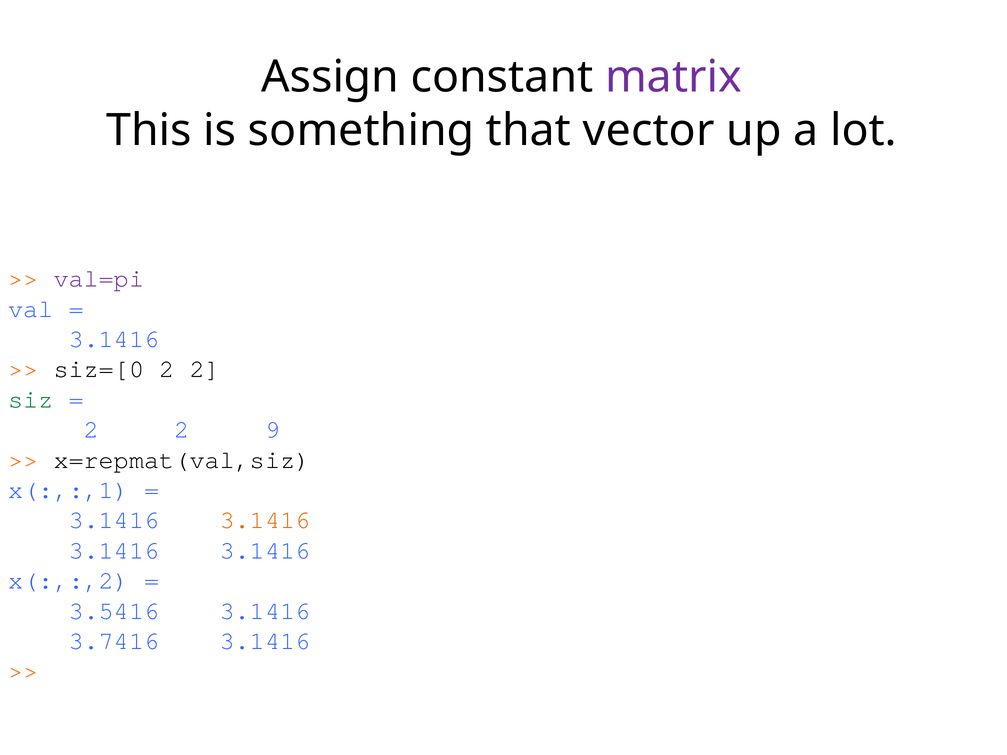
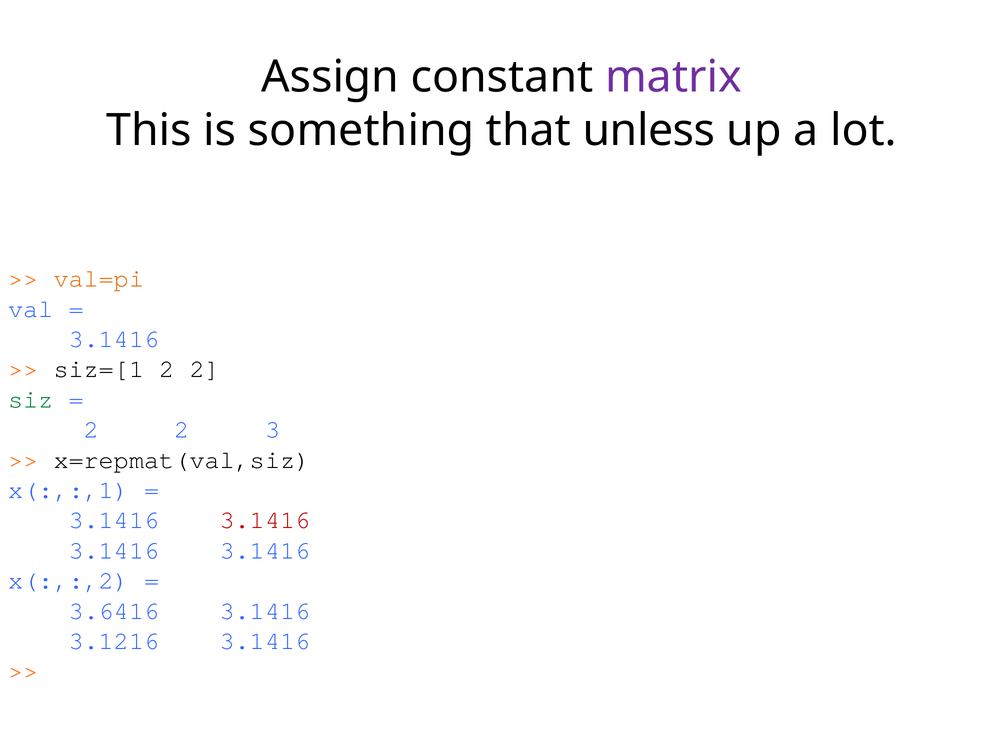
vector: vector -> unless
val=pi colour: purple -> orange
siz=[0: siz=[0 -> siz=[1
9: 9 -> 3
3.1416 at (265, 520) colour: orange -> red
3.5416: 3.5416 -> 3.6416
3.7416: 3.7416 -> 3.1216
